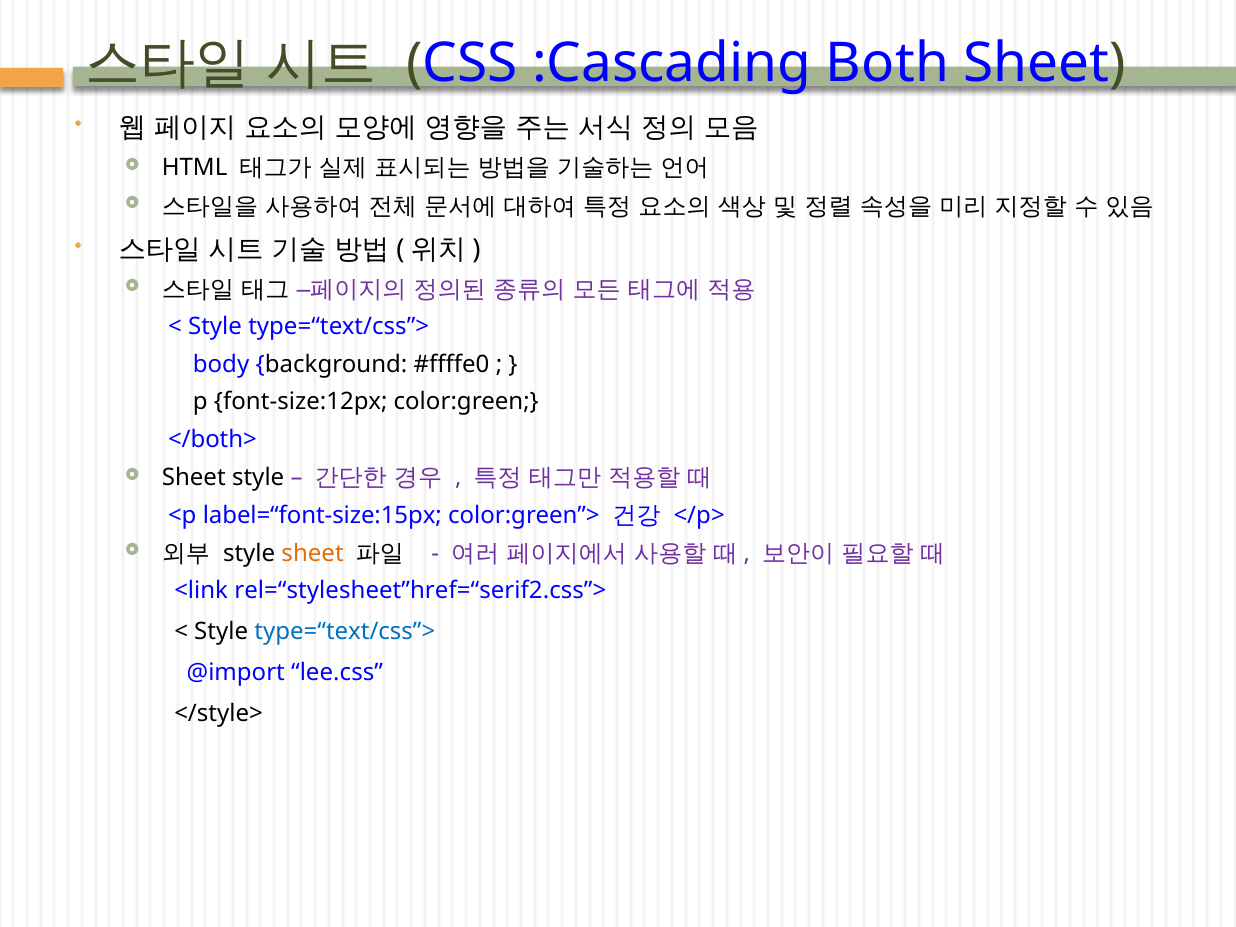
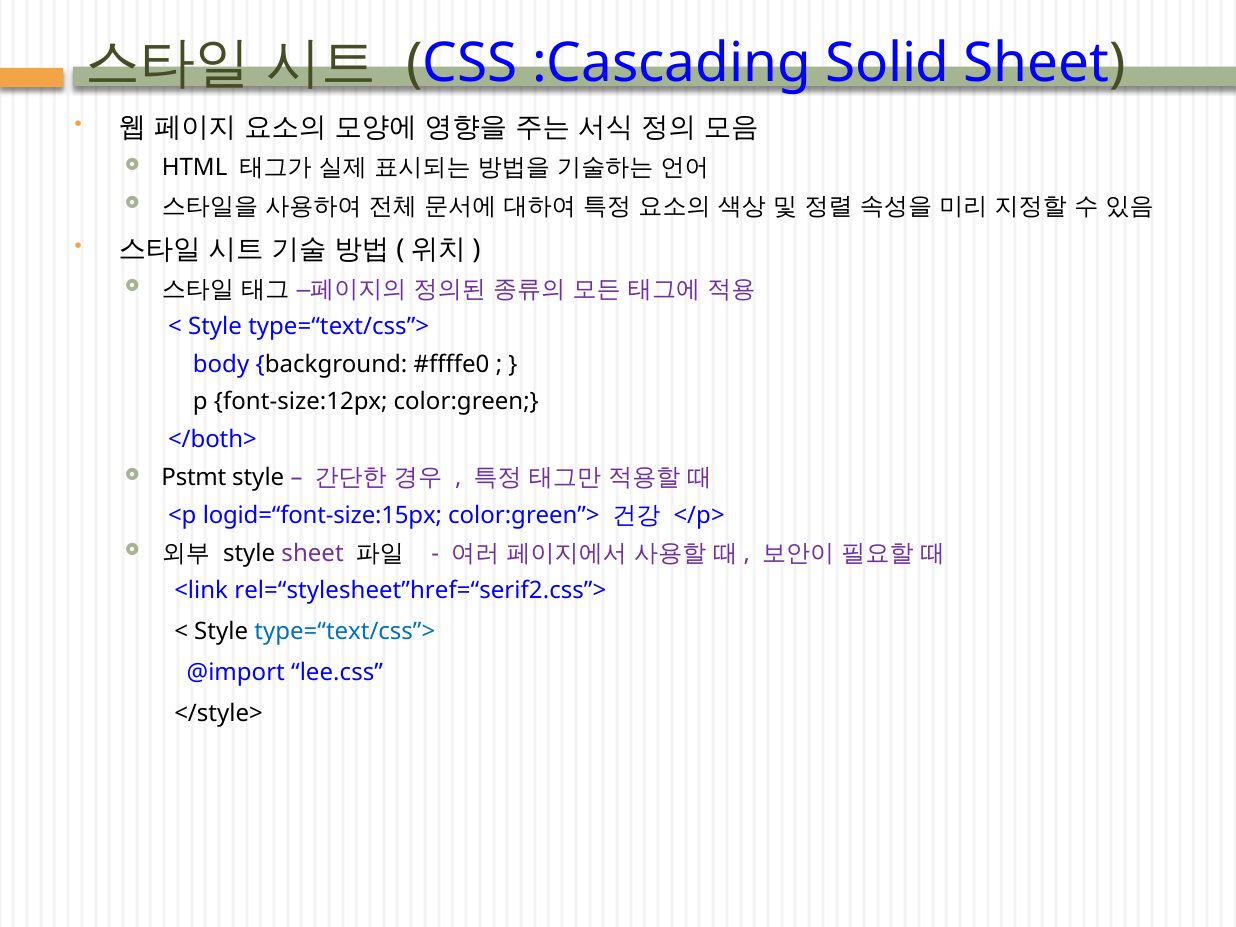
Both: Both -> Solid
Sheet at (194, 478): Sheet -> Pstmt
label=“font-size:15px: label=“font-size:15px -> logid=“font-size:15px
sheet at (313, 554) colour: orange -> purple
